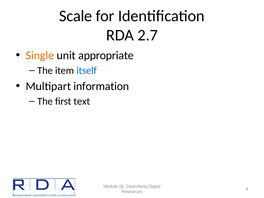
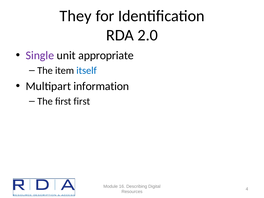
Scale: Scale -> They
2.7: 2.7 -> 2.0
Single colour: orange -> purple
first text: text -> first
